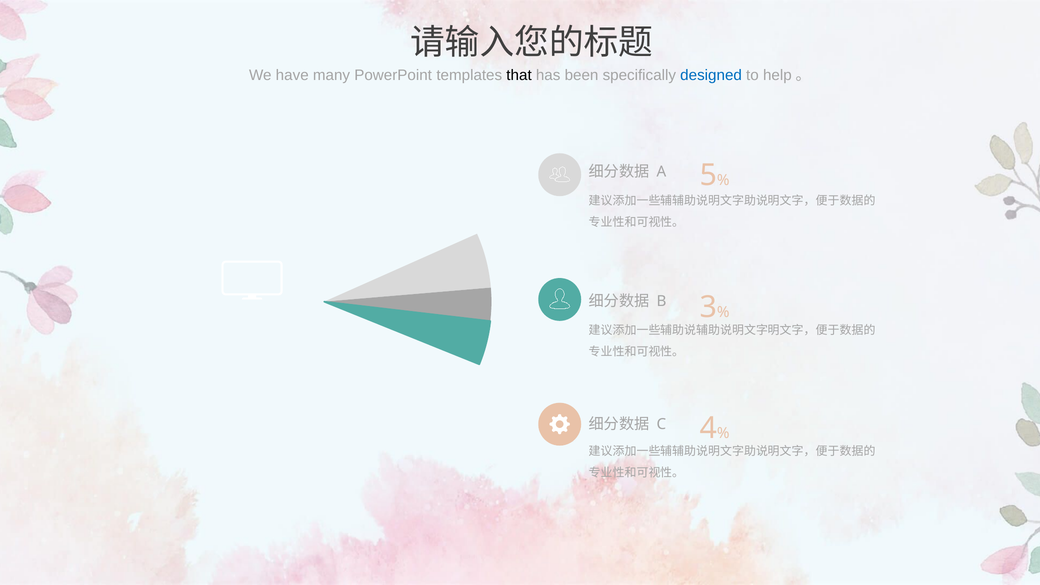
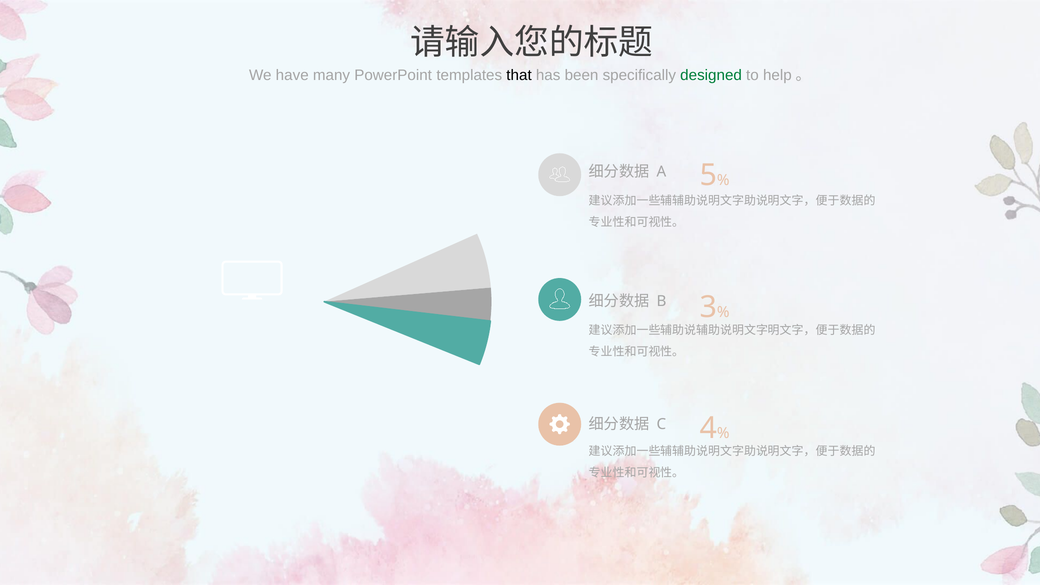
designed colour: blue -> green
